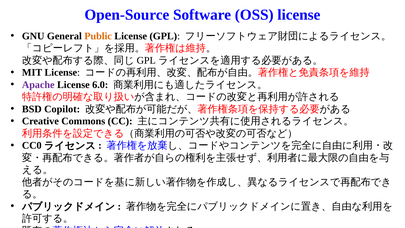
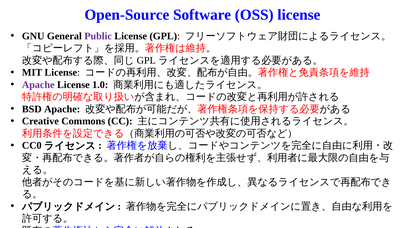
Public colour: orange -> purple
6.0: 6.0 -> 1.0
BSD Copilot: Copilot -> Apache
